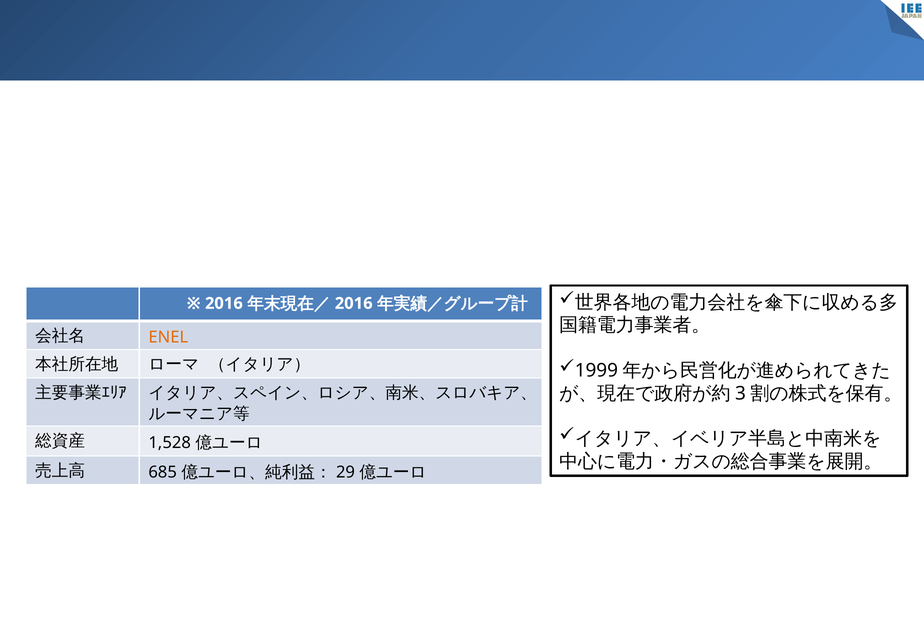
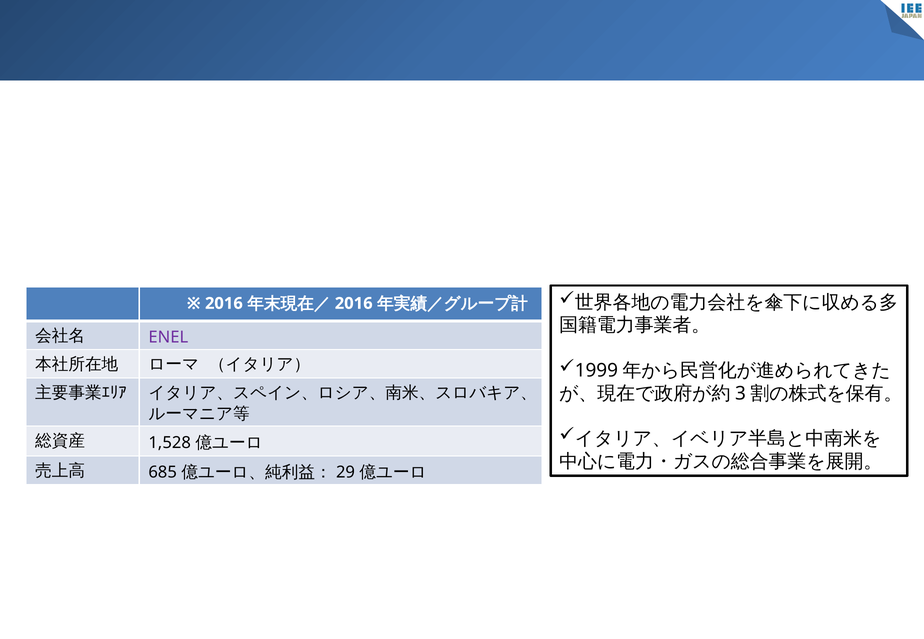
ENEL colour: orange -> purple
